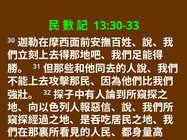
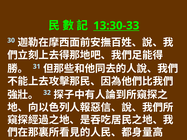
13:30-33 underline: none -> present
